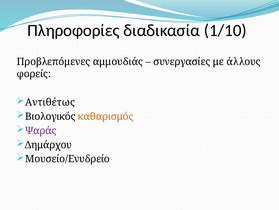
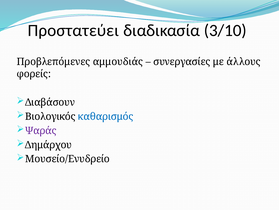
Πληροφορίες: Πληροφορίες -> Προστατεύει
1/10: 1/10 -> 3/10
Αντιθέτως: Αντιθέτως -> Διαβάσουν
καθαρισμός colour: orange -> blue
